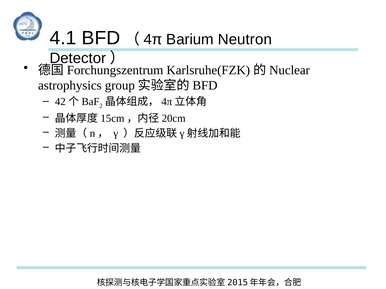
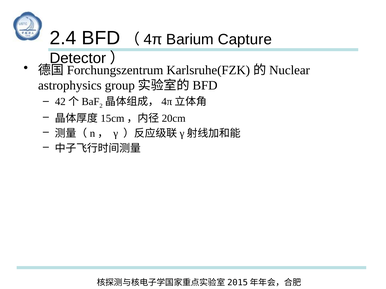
4.1: 4.1 -> 2.4
Neutron: Neutron -> Capture
